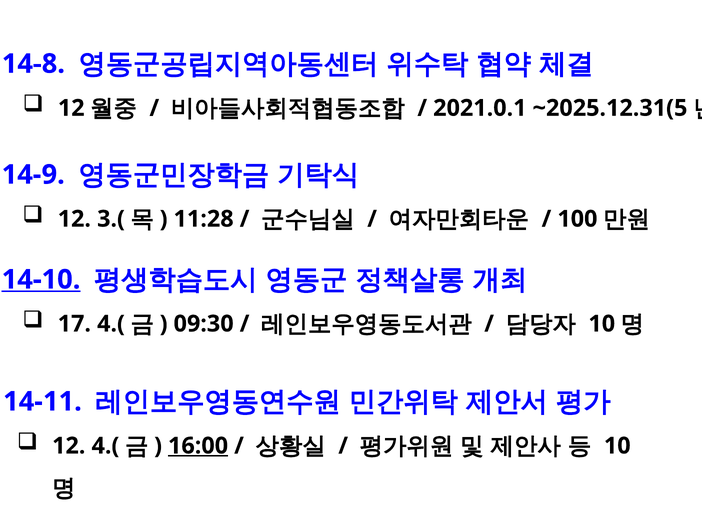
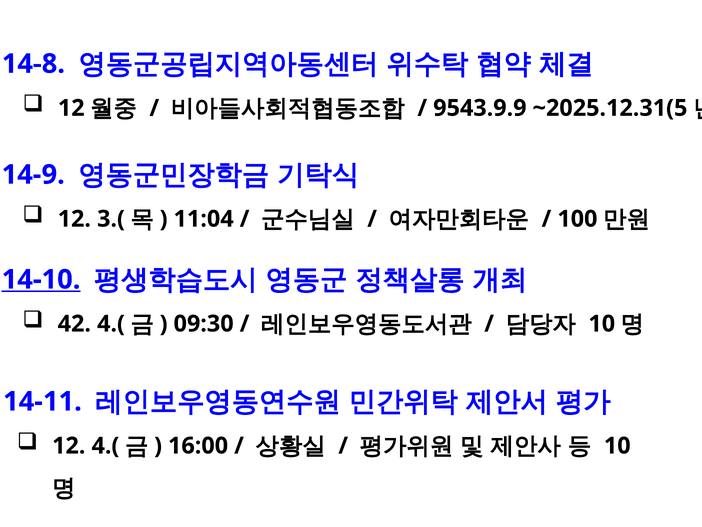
2021.0.1: 2021.0.1 -> 9543.9.9
11:28: 11:28 -> 11:04
17: 17 -> 42
16:00 underline: present -> none
